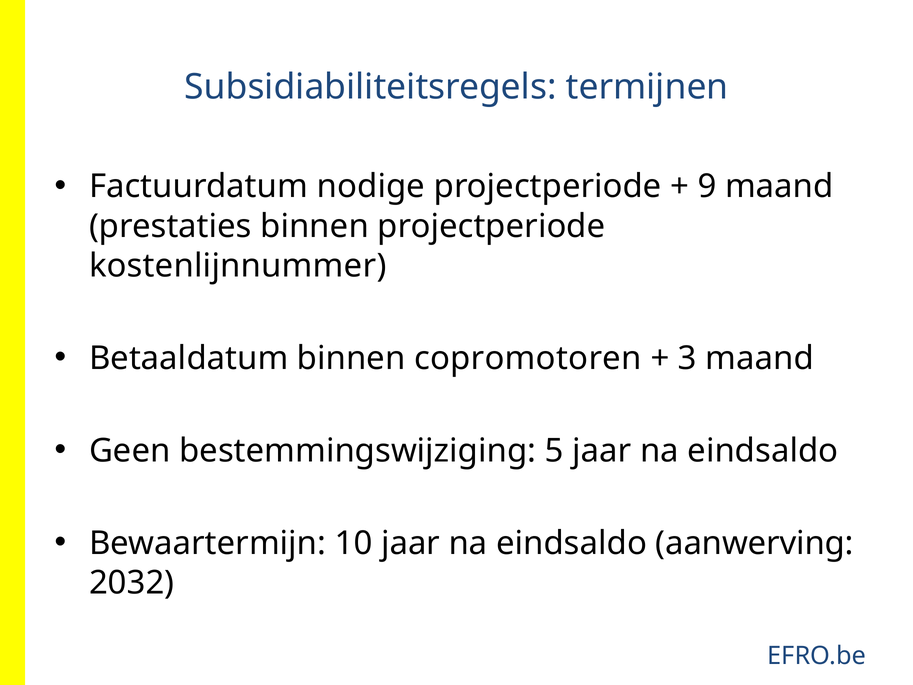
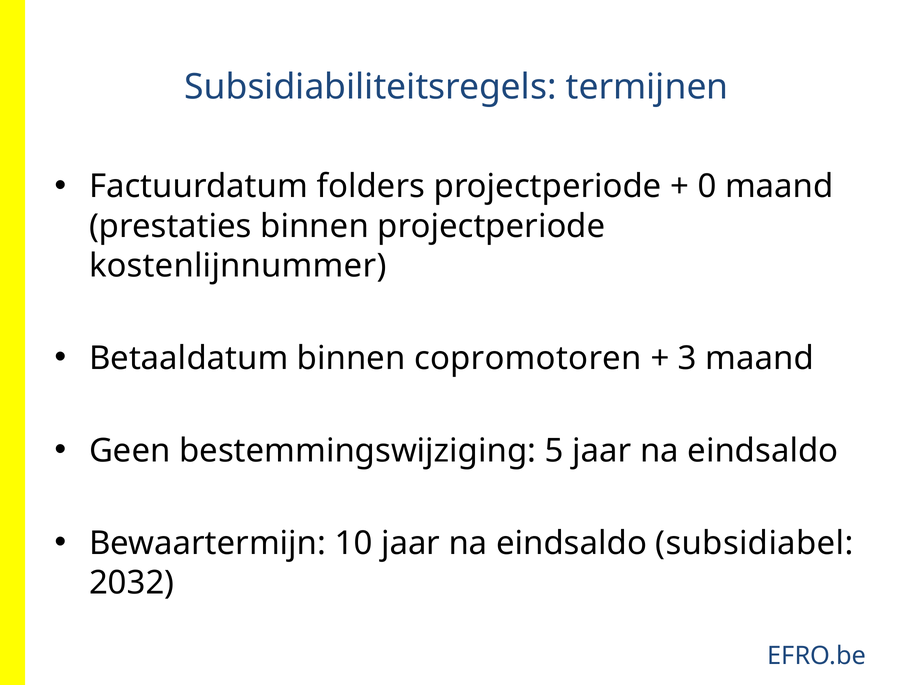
nodige: nodige -> folders
9: 9 -> 0
aanwerving: aanwerving -> subsidiabel
